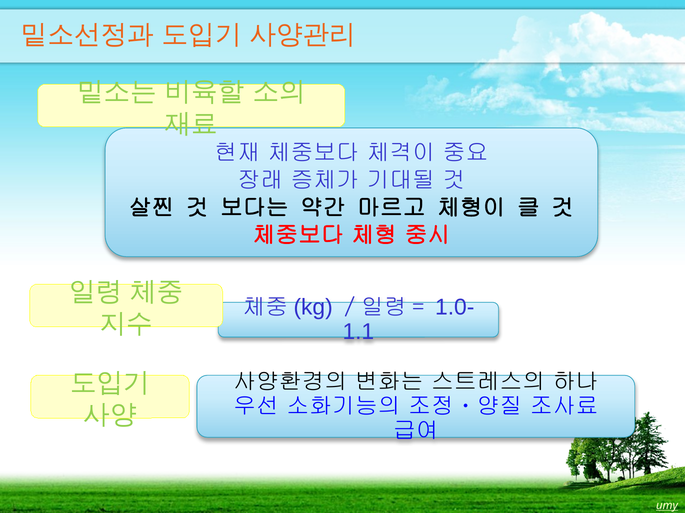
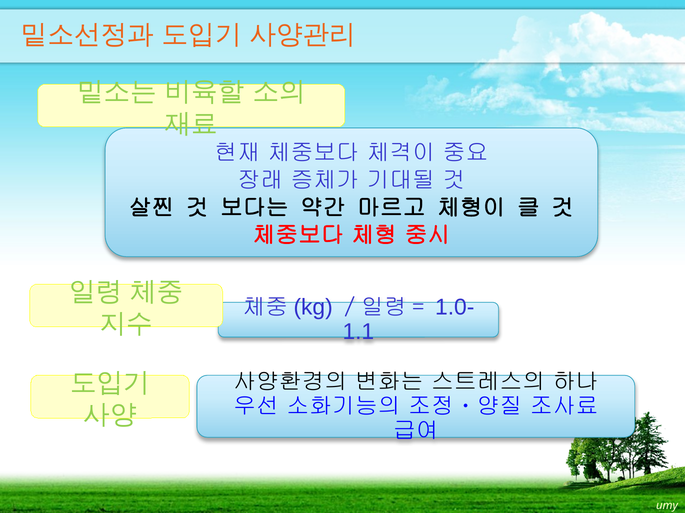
umy underline: present -> none
